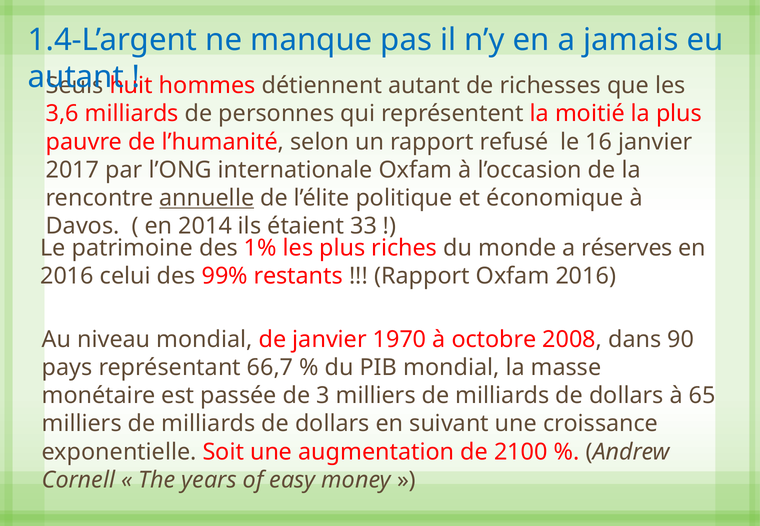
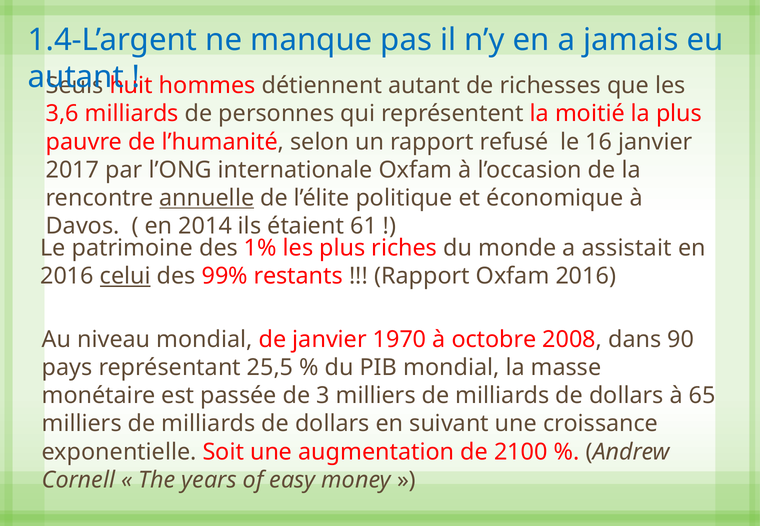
33: 33 -> 61
réserves: réserves -> assistait
celui underline: none -> present
66,7: 66,7 -> 25,5
